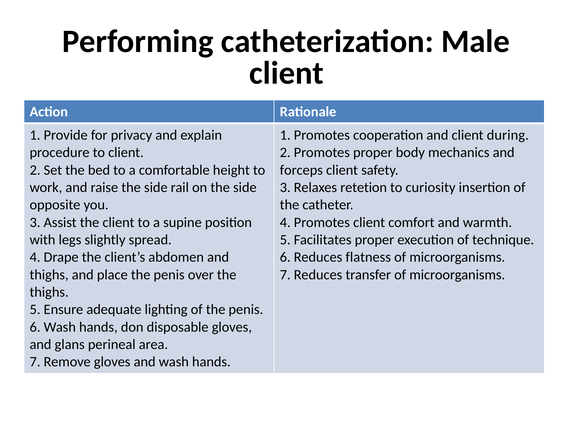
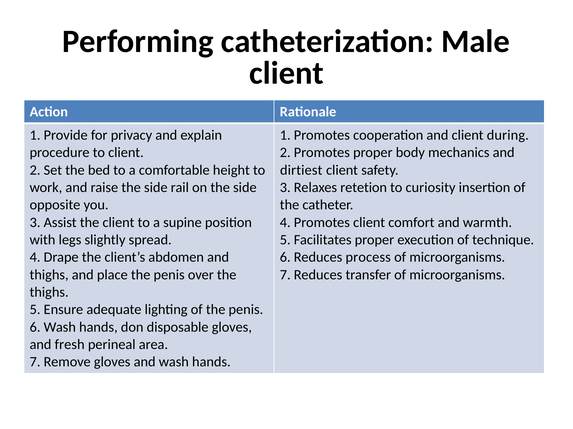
forceps: forceps -> dirtiest
flatness: flatness -> process
glans: glans -> fresh
